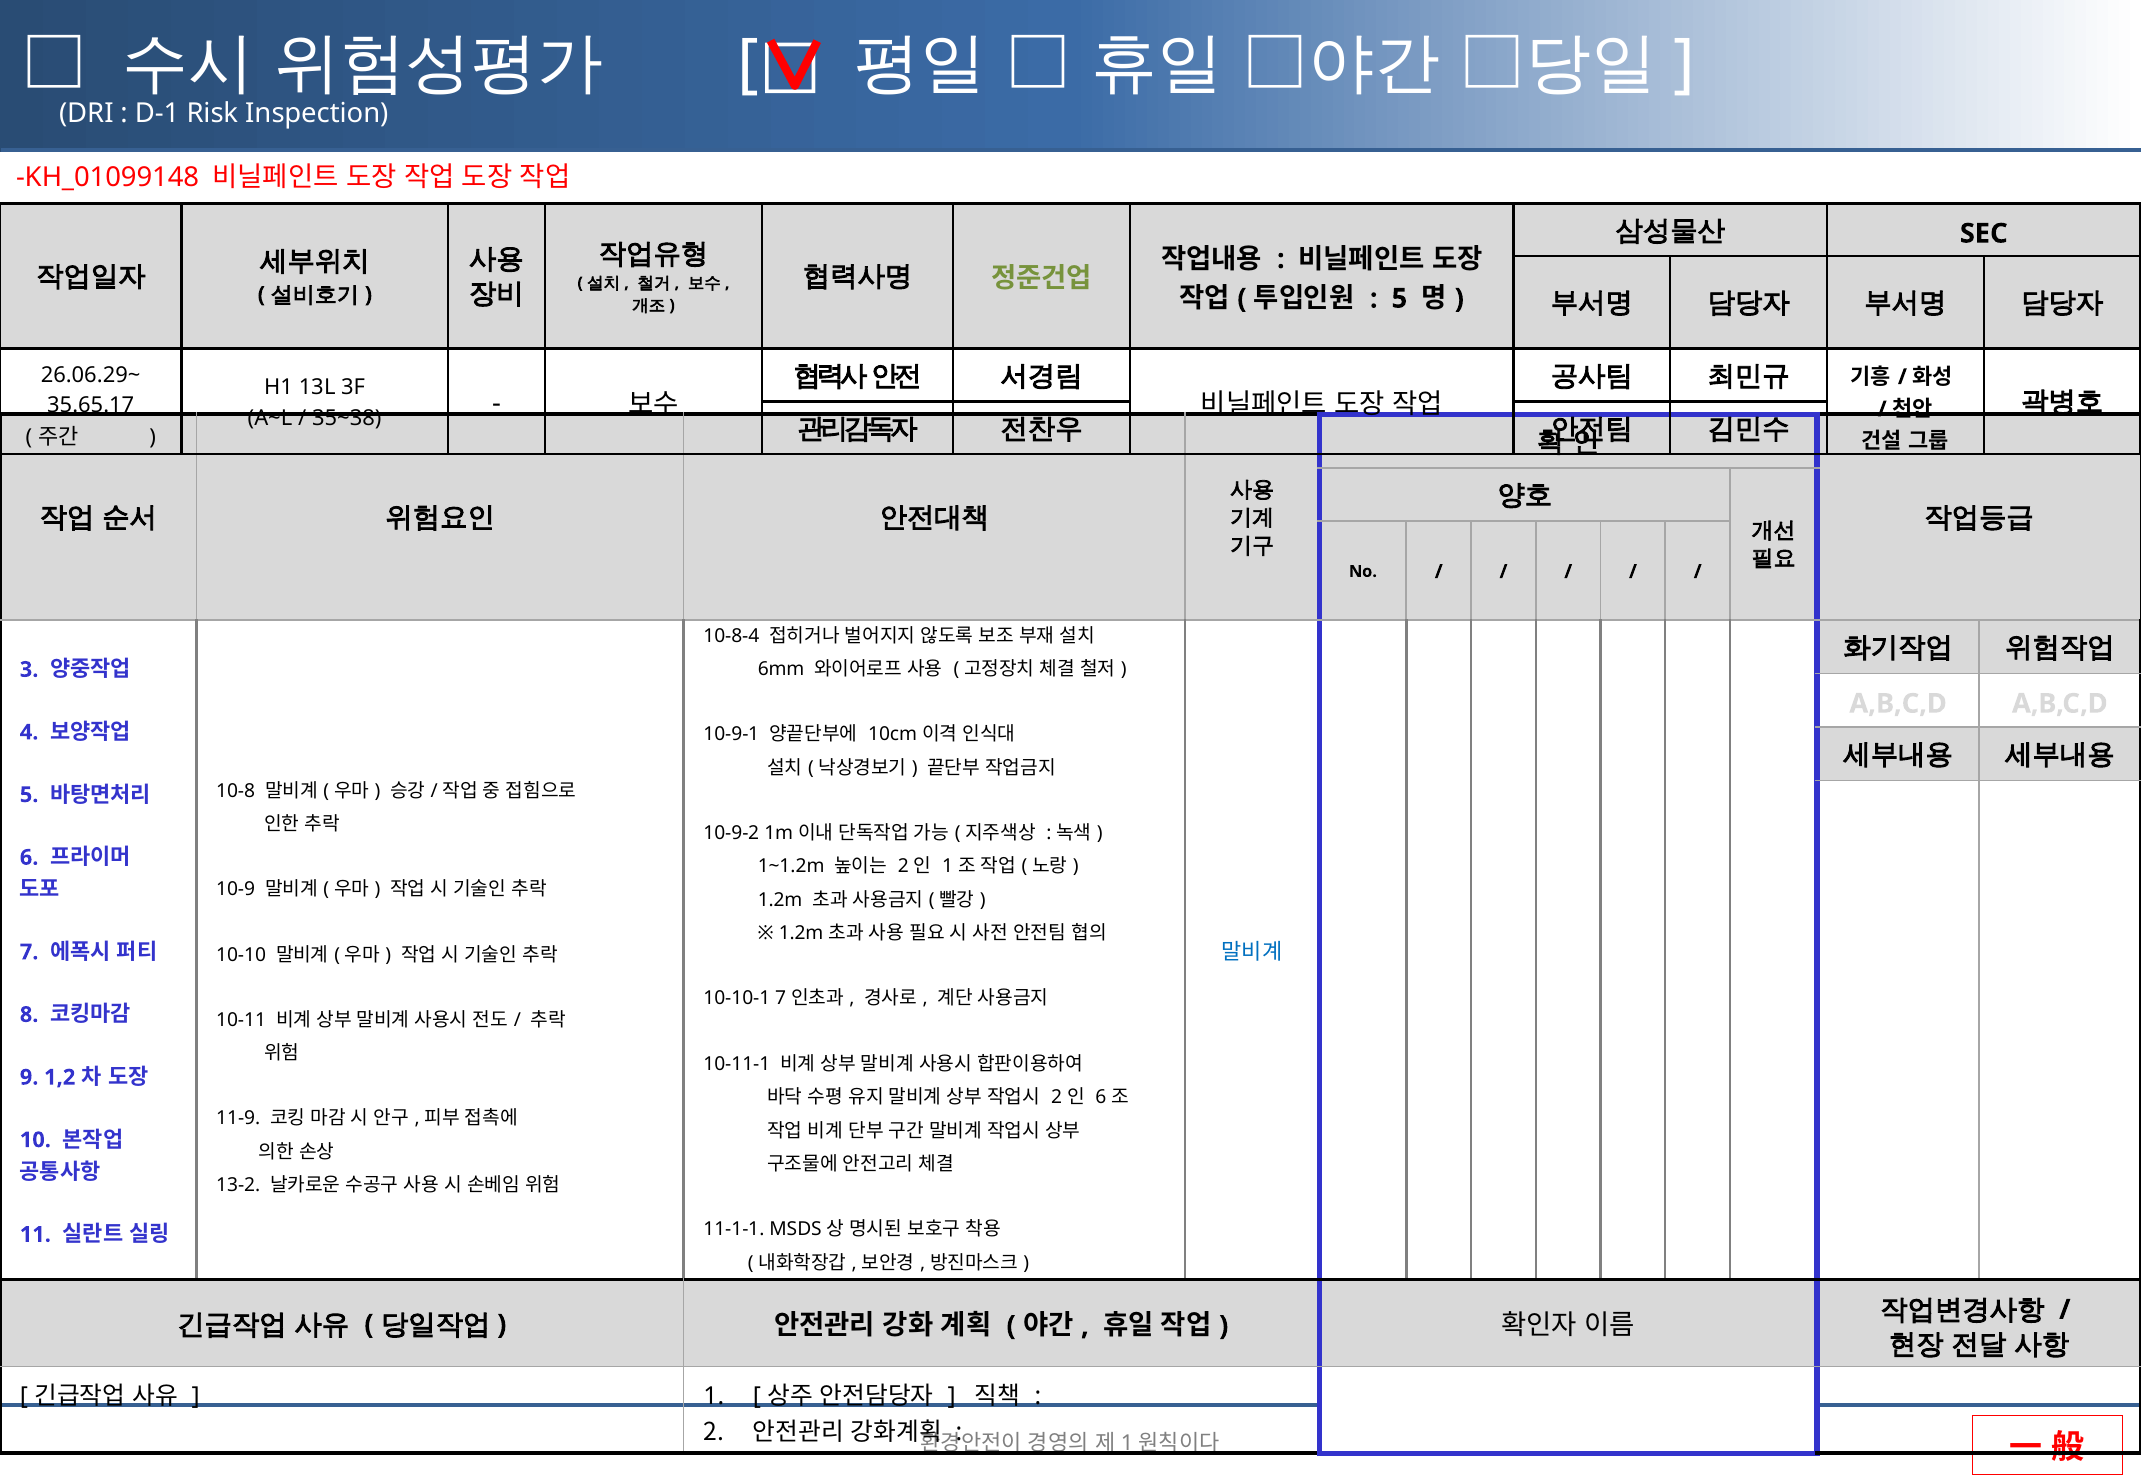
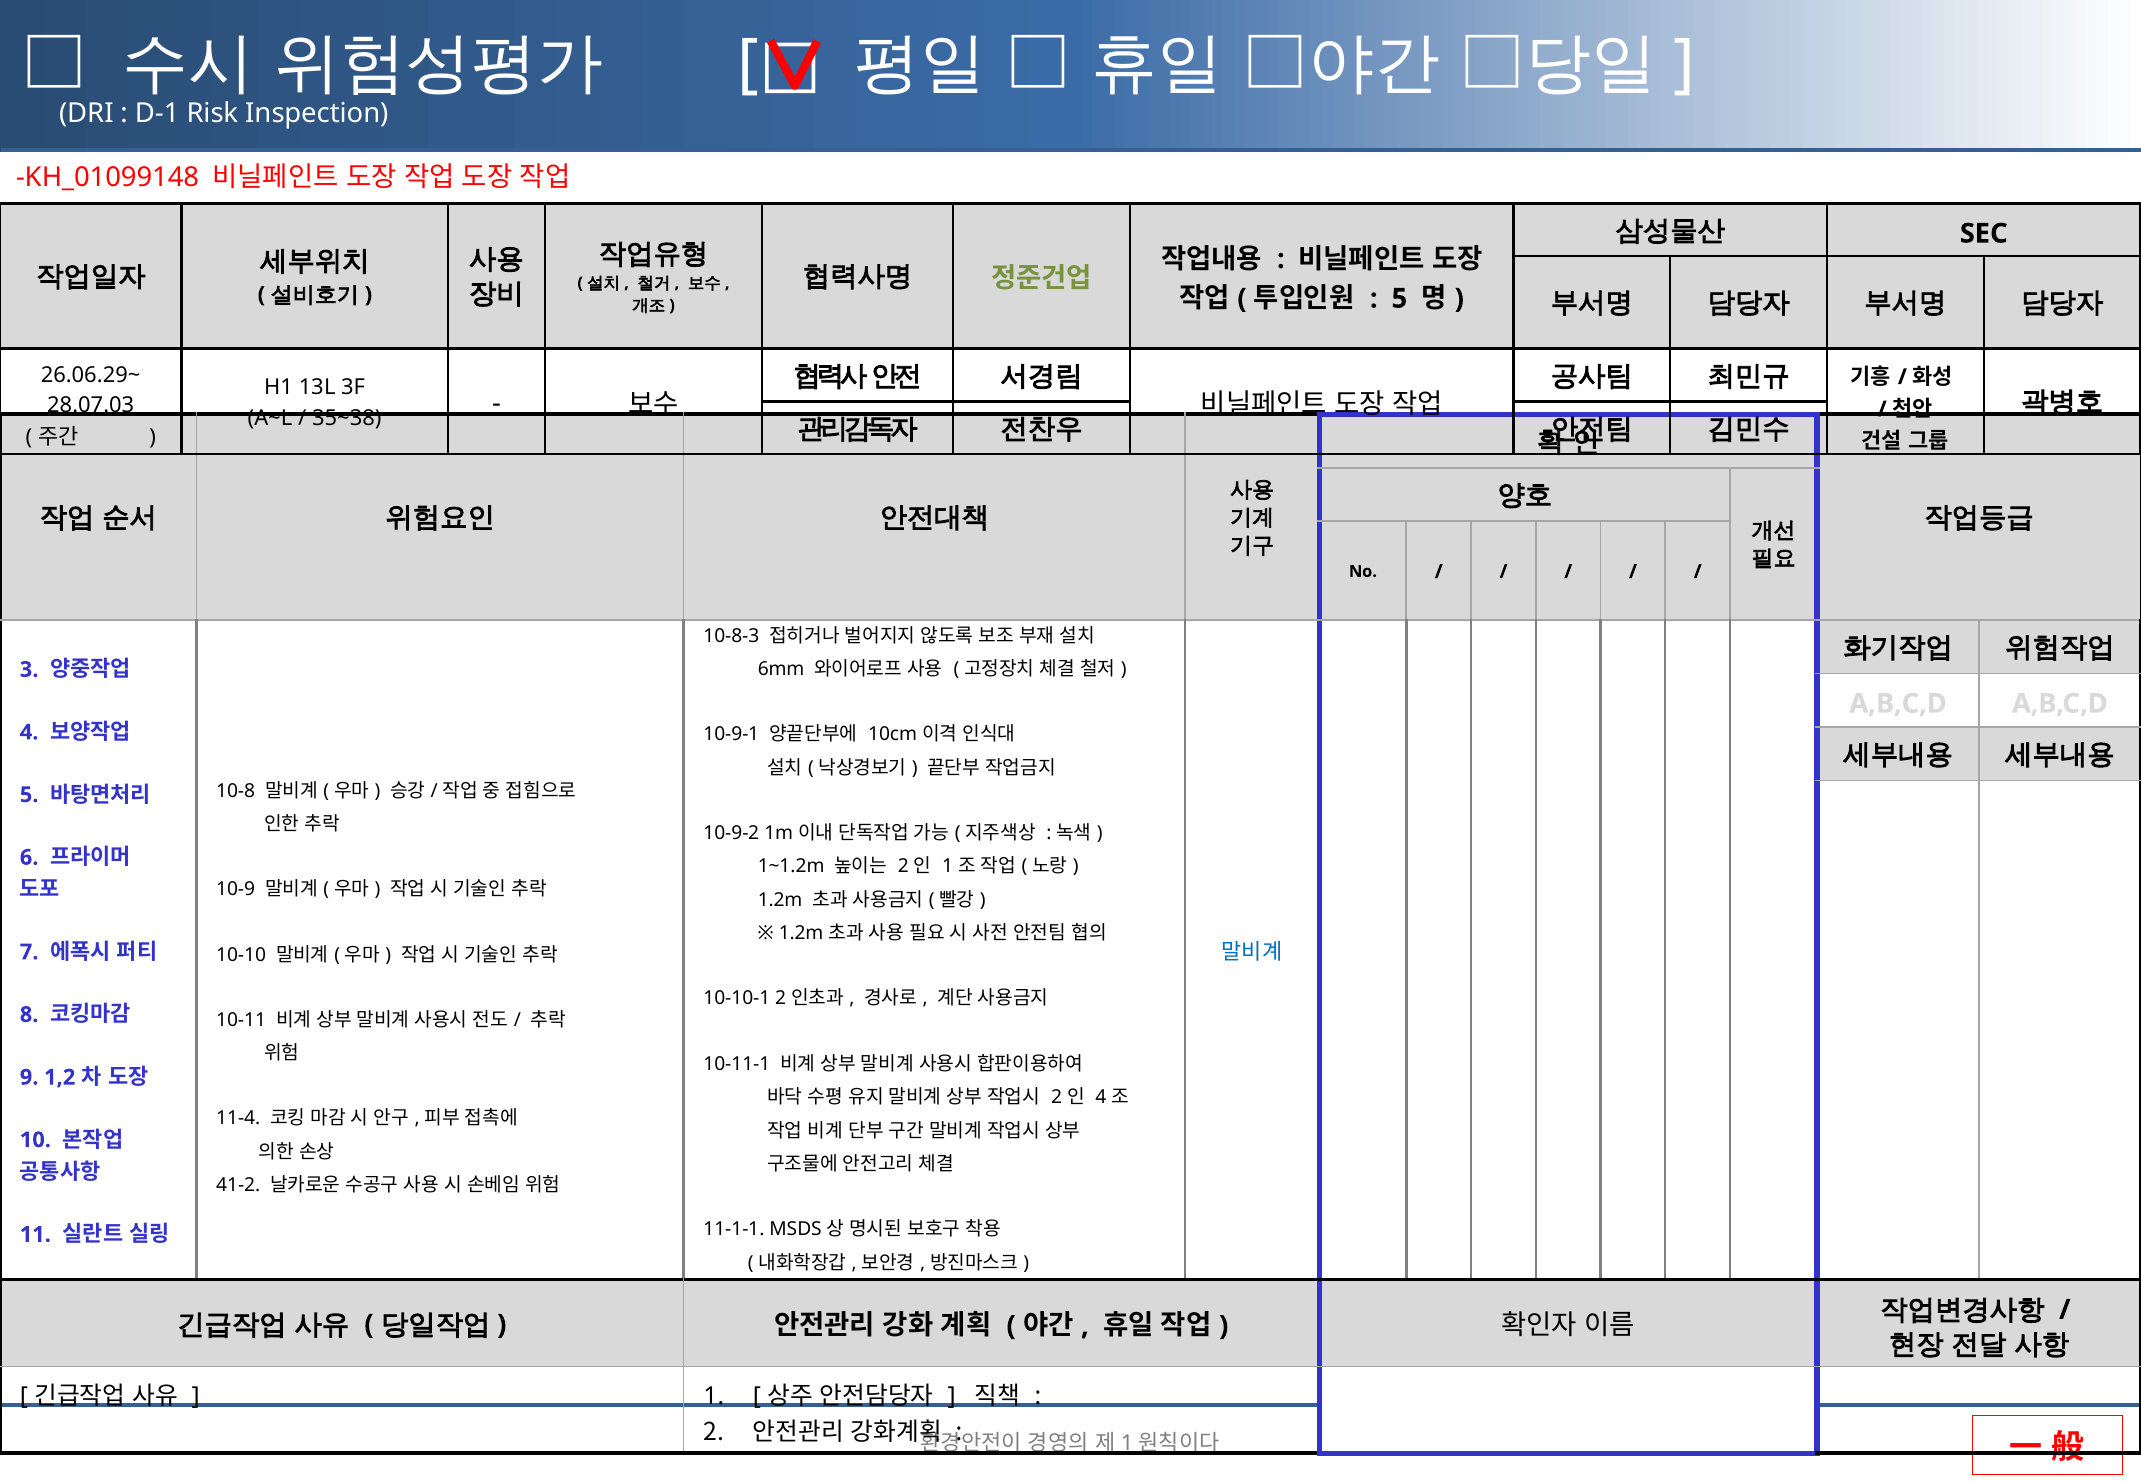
35.65.17: 35.65.17 -> 28.07.03
10-8-4: 10-8-4 -> 10-8-3
10-10-1 7: 7 -> 2
6 at (1101, 1097): 6 -> 4
11-9: 11-9 -> 11-4
13-2: 13-2 -> 41-2
